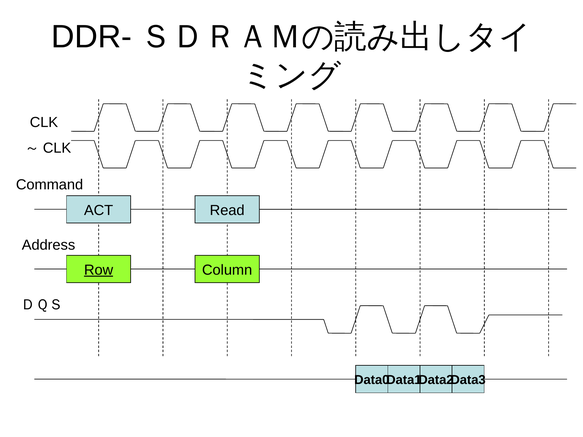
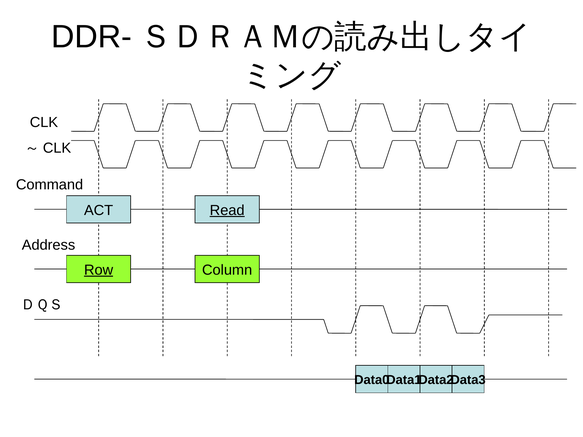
Read underline: none -> present
